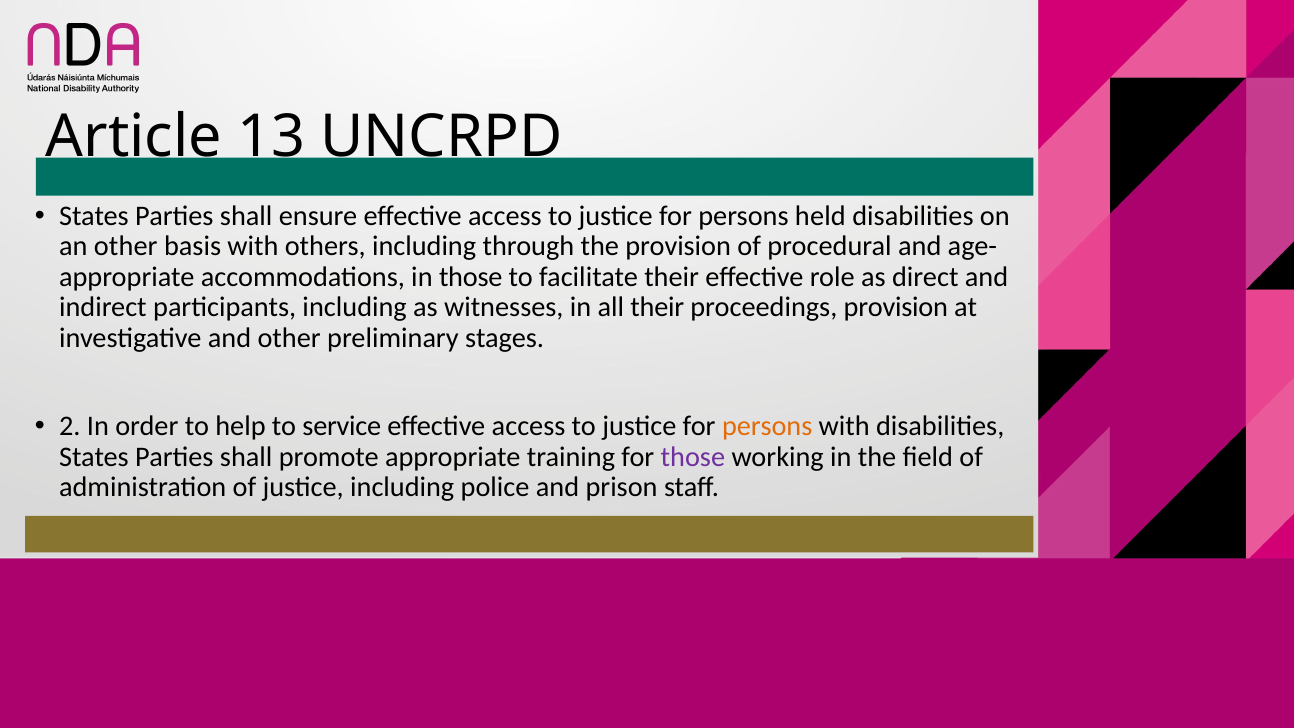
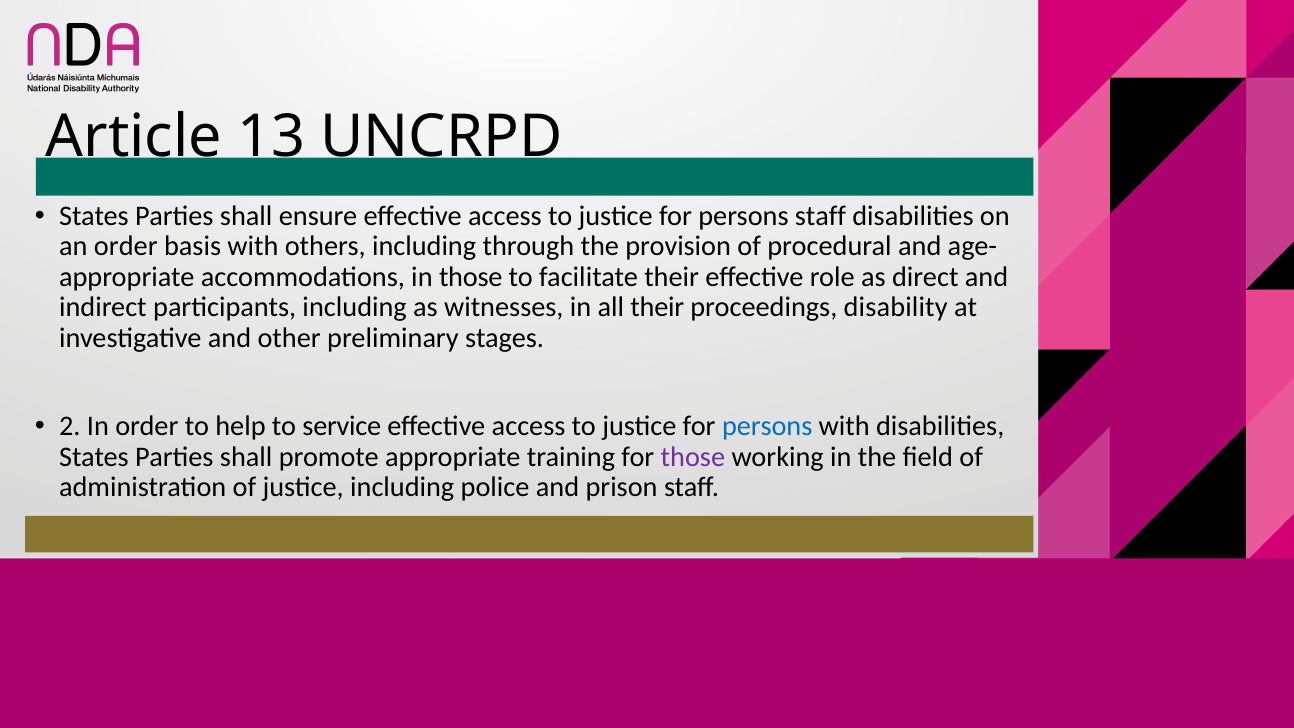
persons held: held -> staff
an other: other -> order
proceedings provision: provision -> disability
persons at (767, 426) colour: orange -> blue
